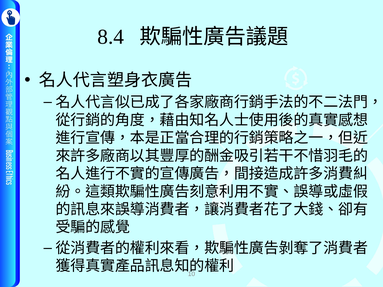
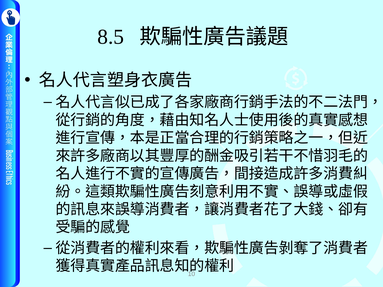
8.4: 8.4 -> 8.5
